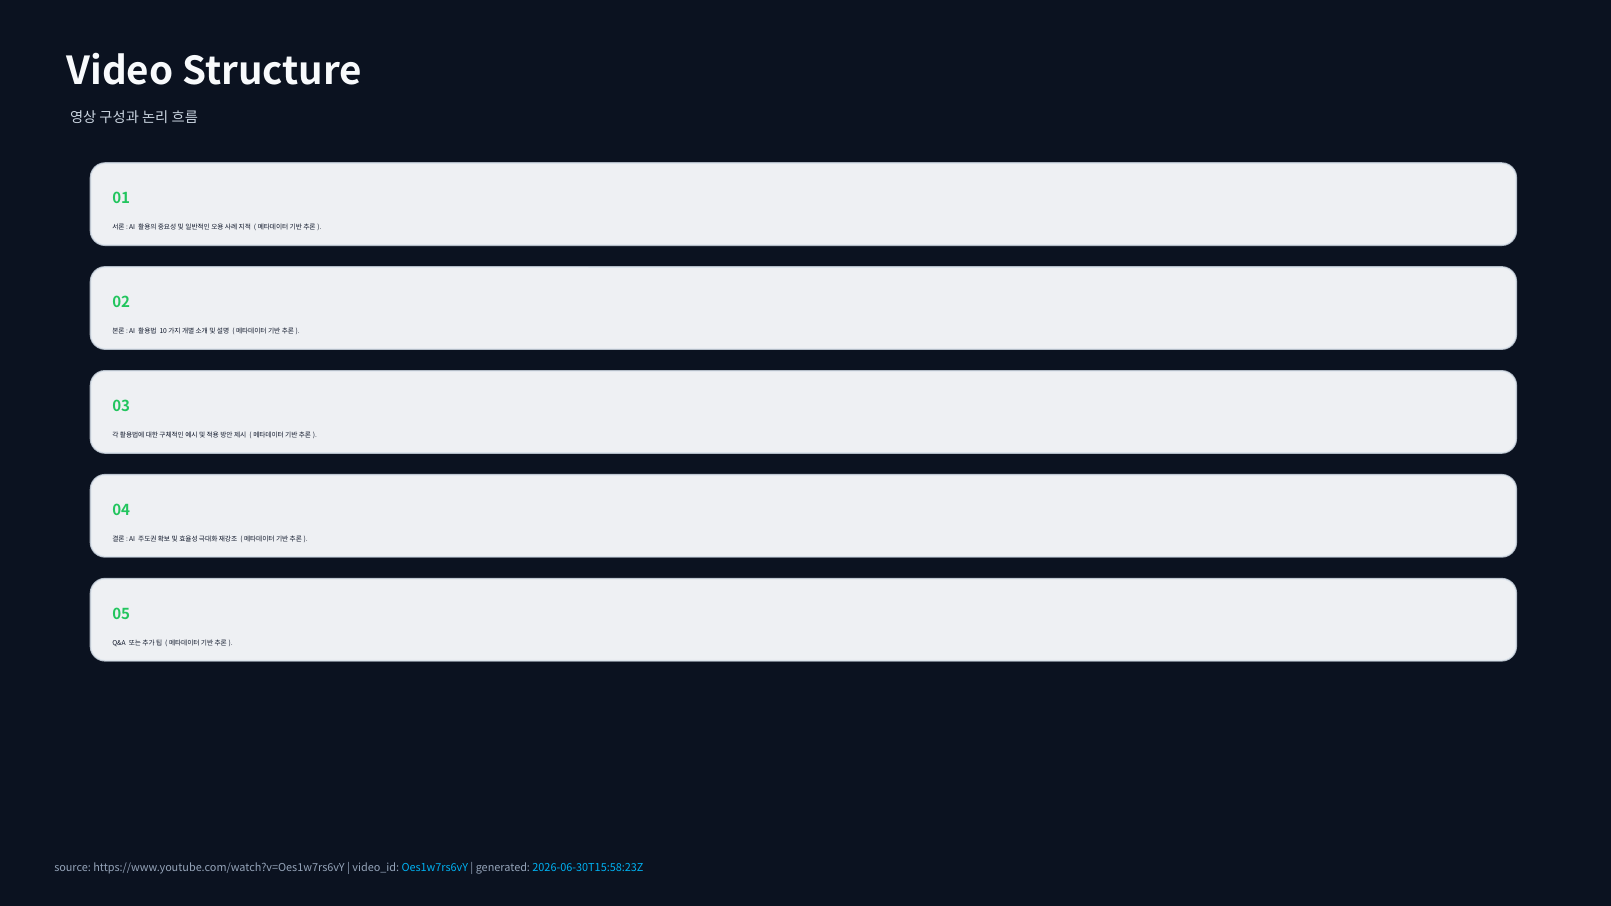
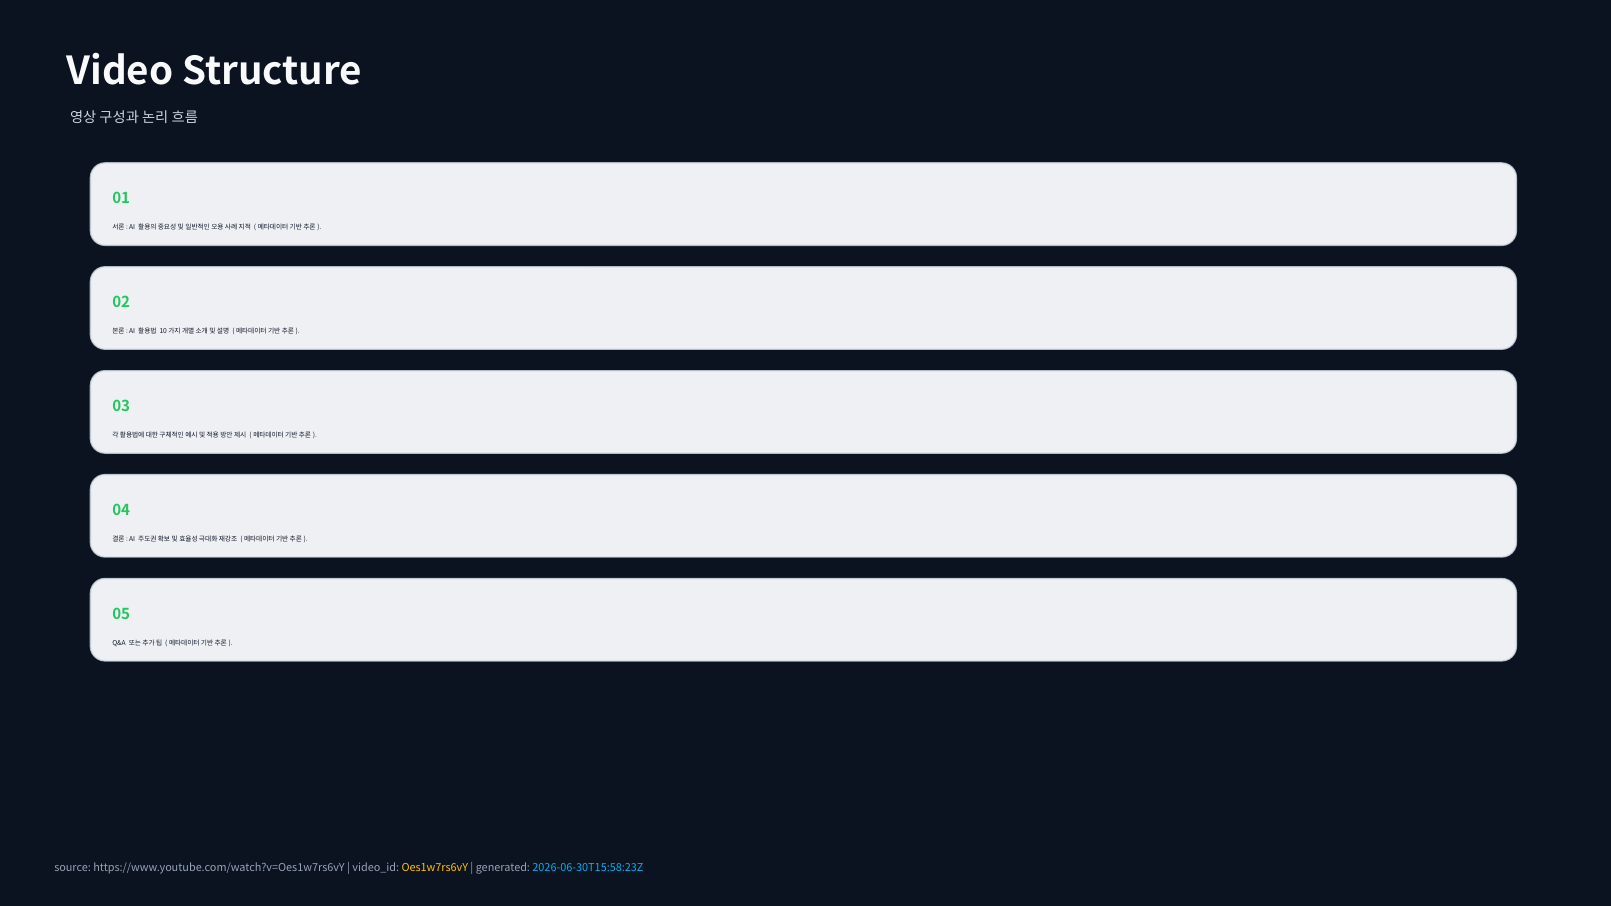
Oes1w7rs6vY colour: light blue -> yellow
